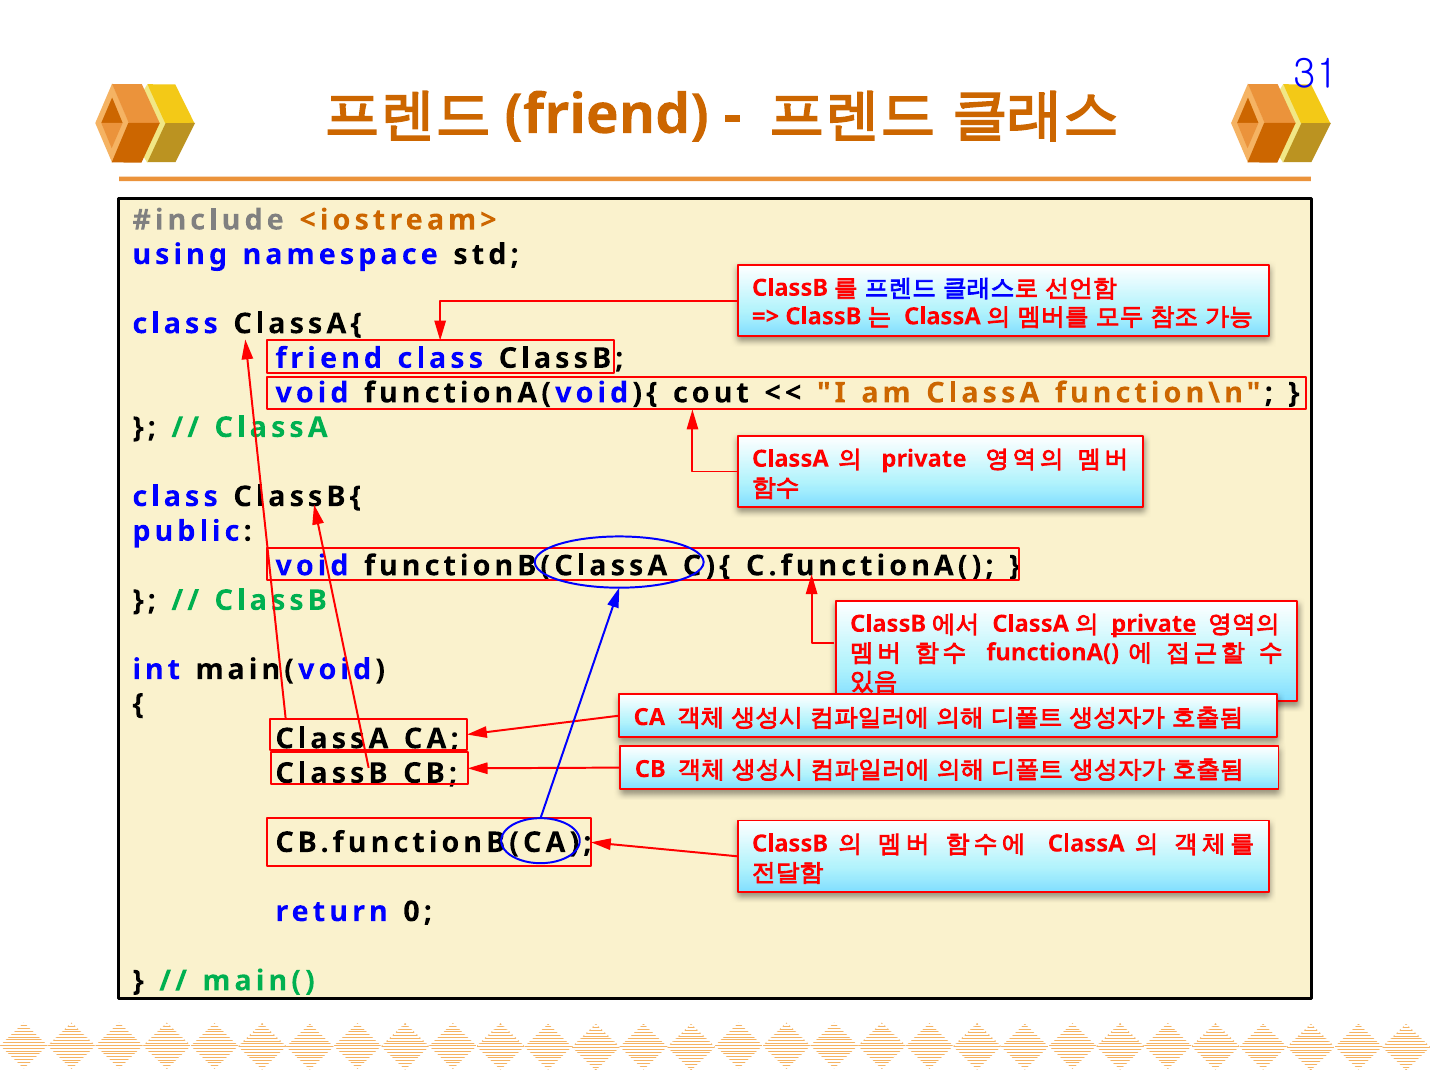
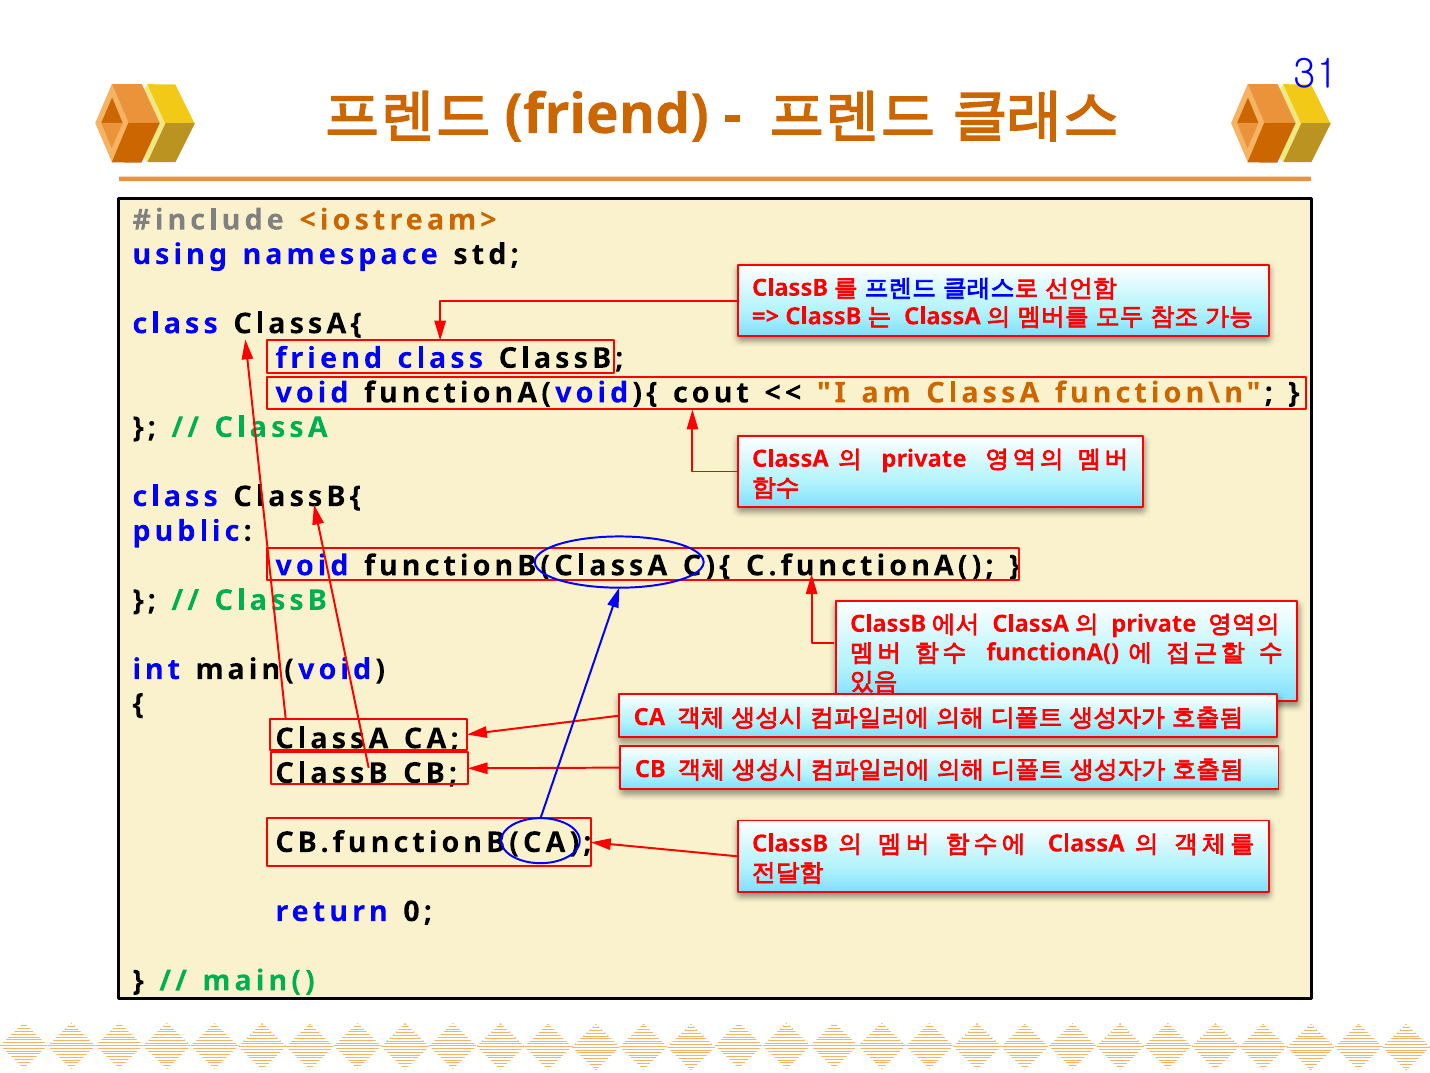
private at (1154, 624) underline: present -> none
